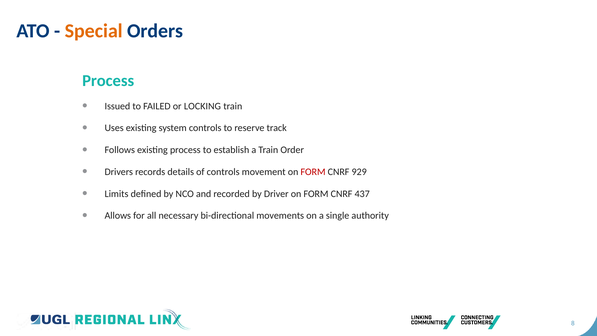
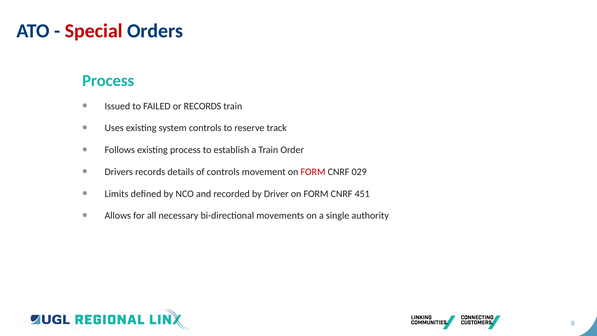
Special colour: orange -> red
or LOCKING: LOCKING -> RECORDS
929: 929 -> 029
437: 437 -> 451
